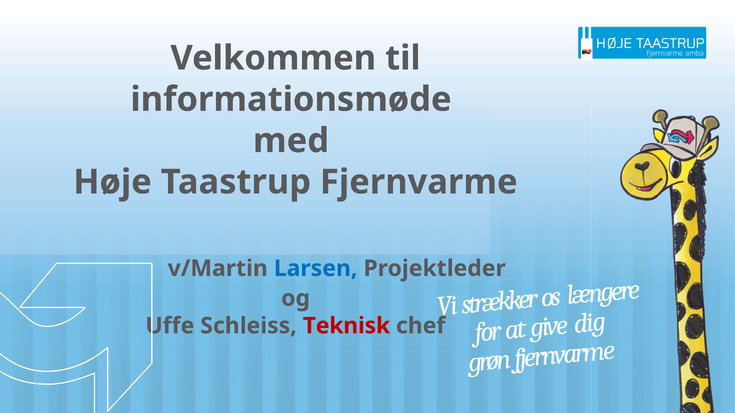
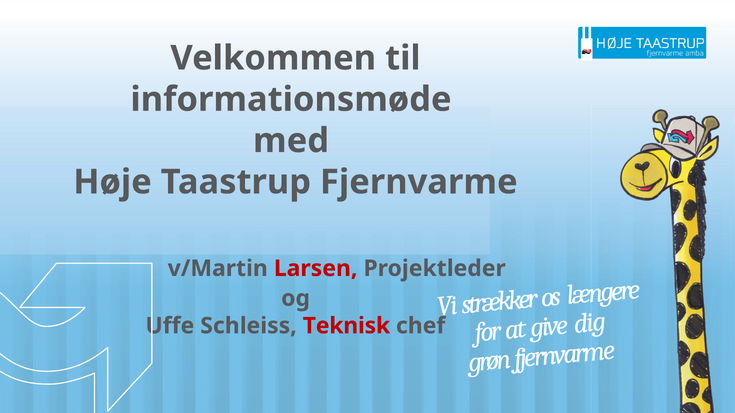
Larsen colour: blue -> red
